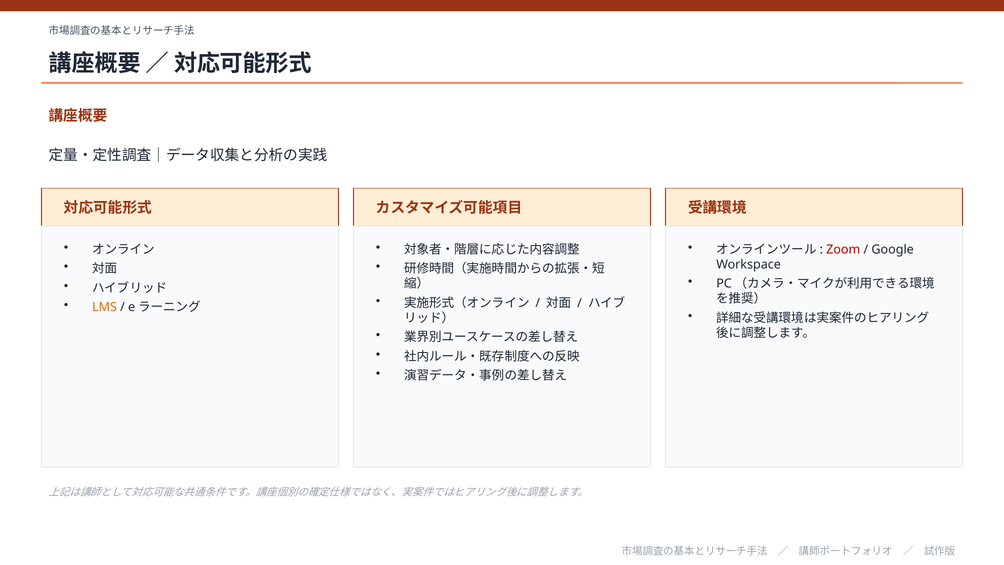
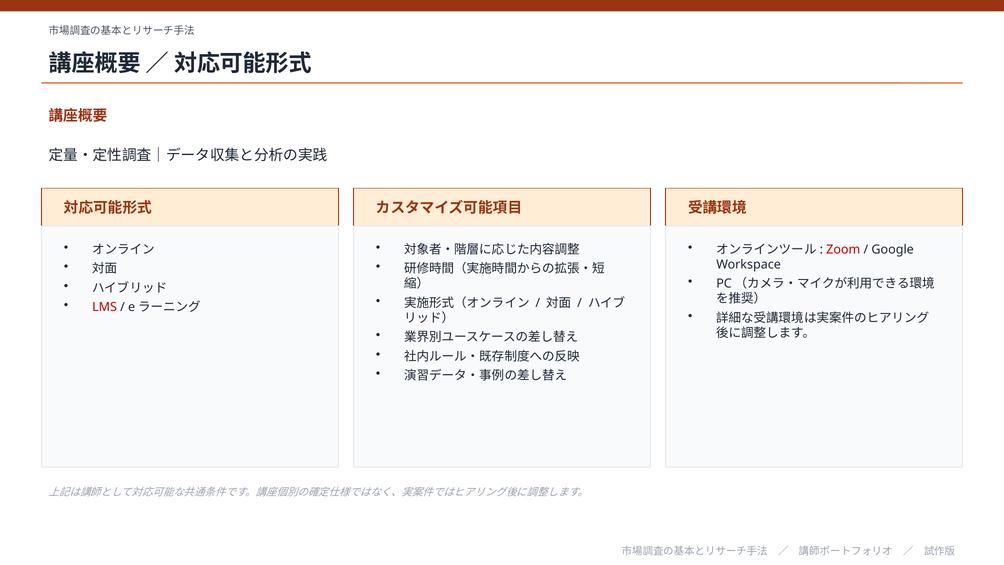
LMS colour: orange -> red
